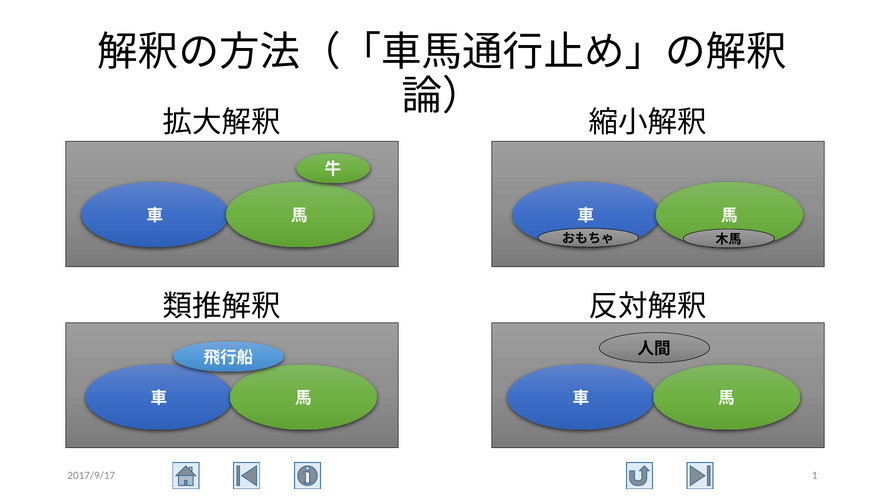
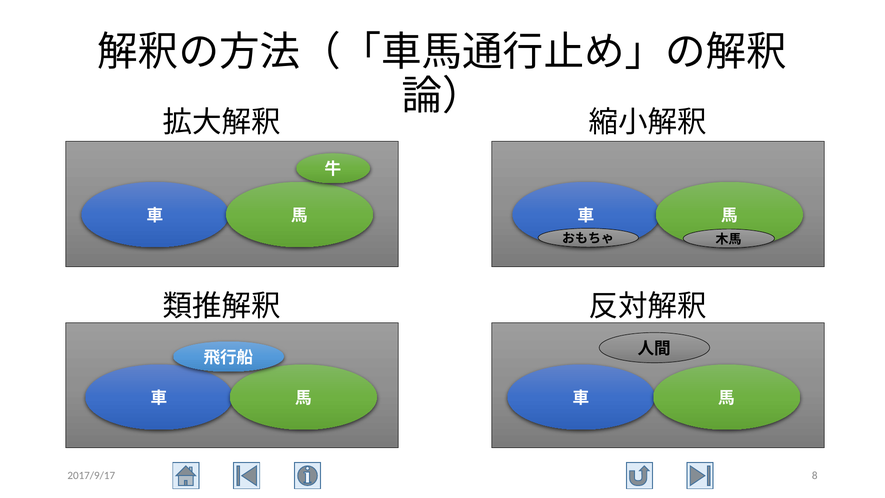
1: 1 -> 8
